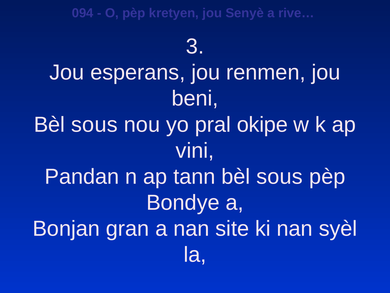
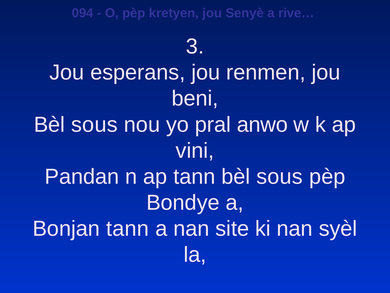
okipe: okipe -> anwo
Bonjan gran: gran -> tann
